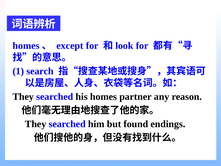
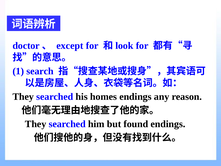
homes at (26, 46): homes -> doctor
homes partner: partner -> endings
